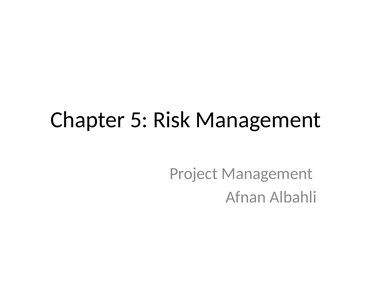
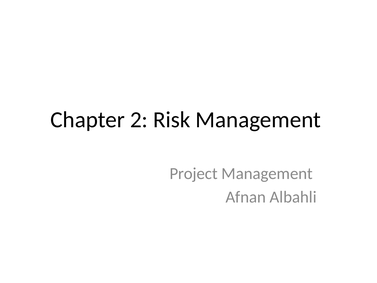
5: 5 -> 2
